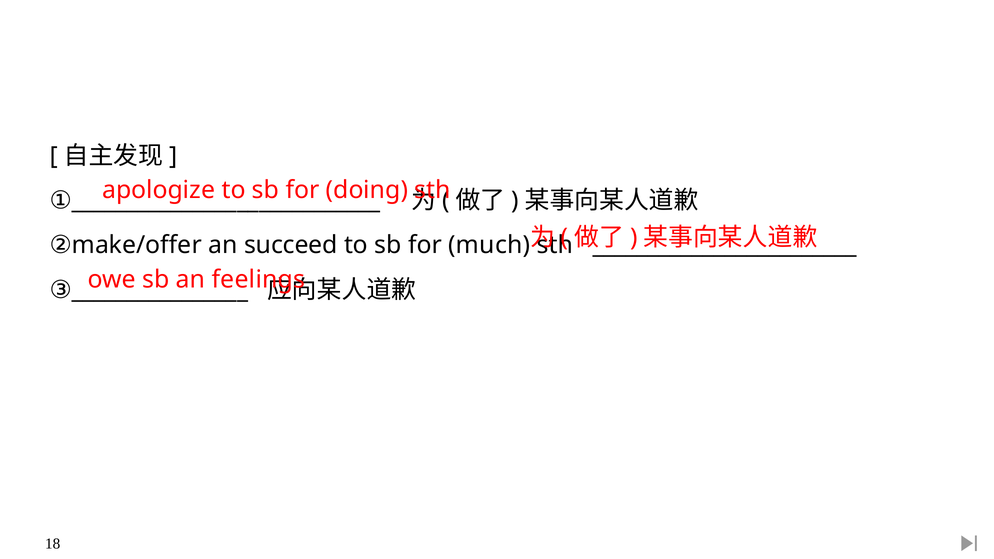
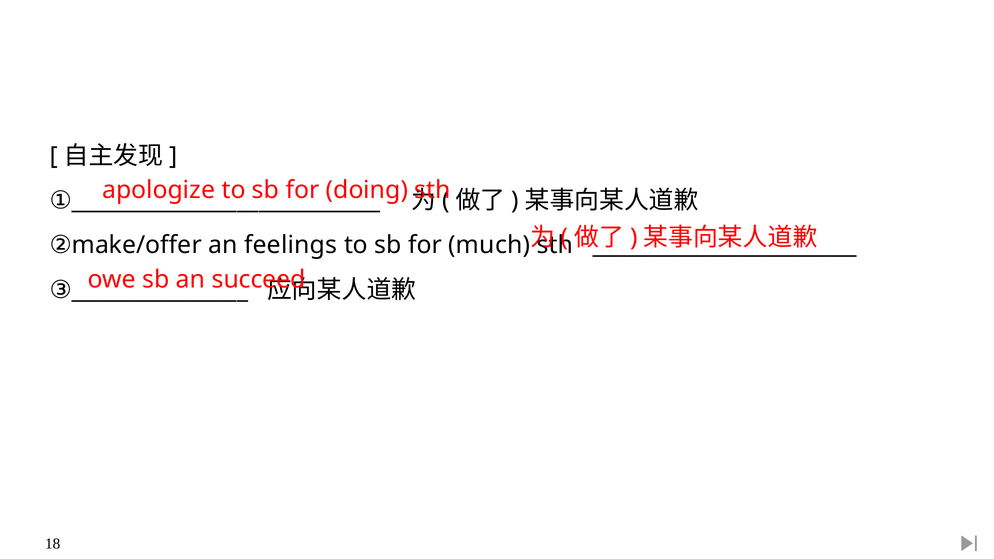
succeed: succeed -> feelings
feelings: feelings -> succeed
